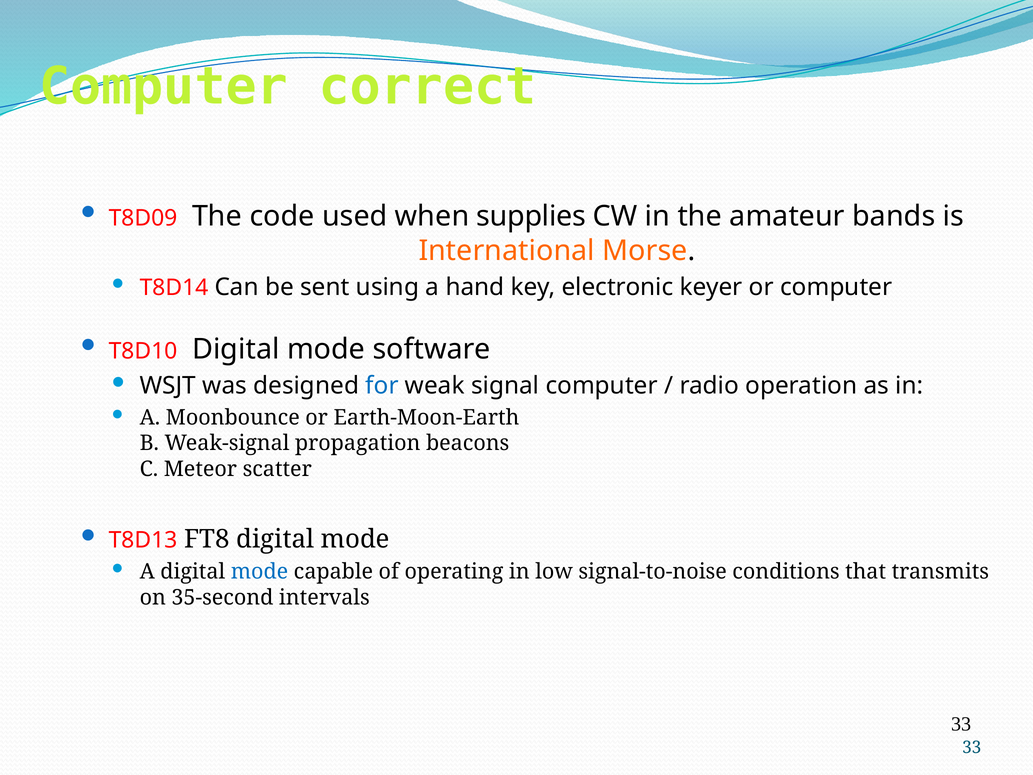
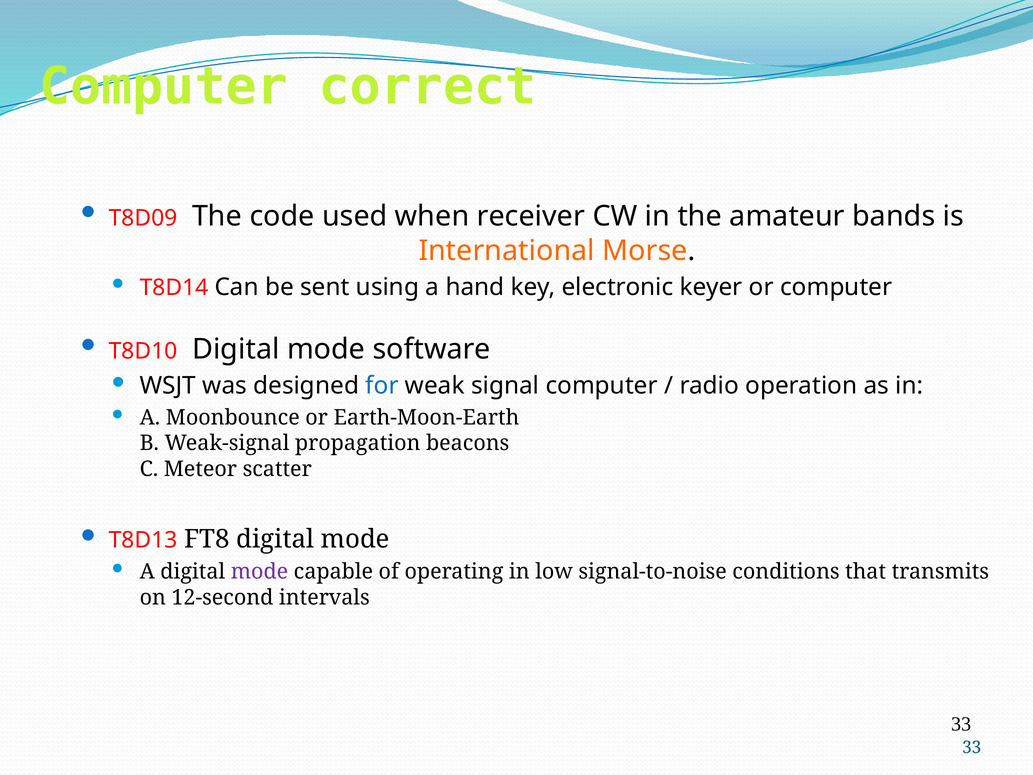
supplies: supplies -> receiver
mode at (260, 572) colour: blue -> purple
35-second: 35-second -> 12-second
